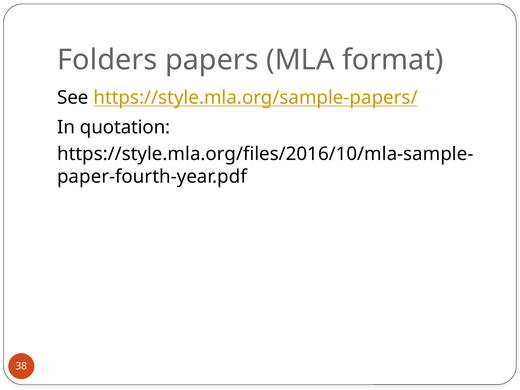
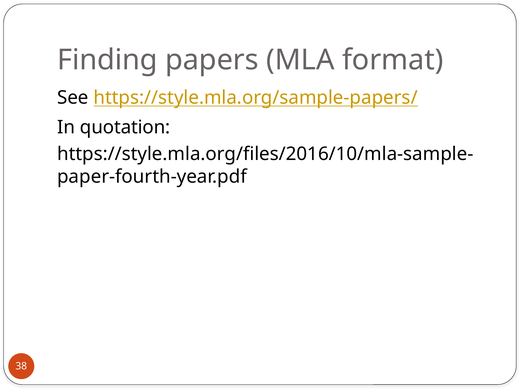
Folders: Folders -> Finding
